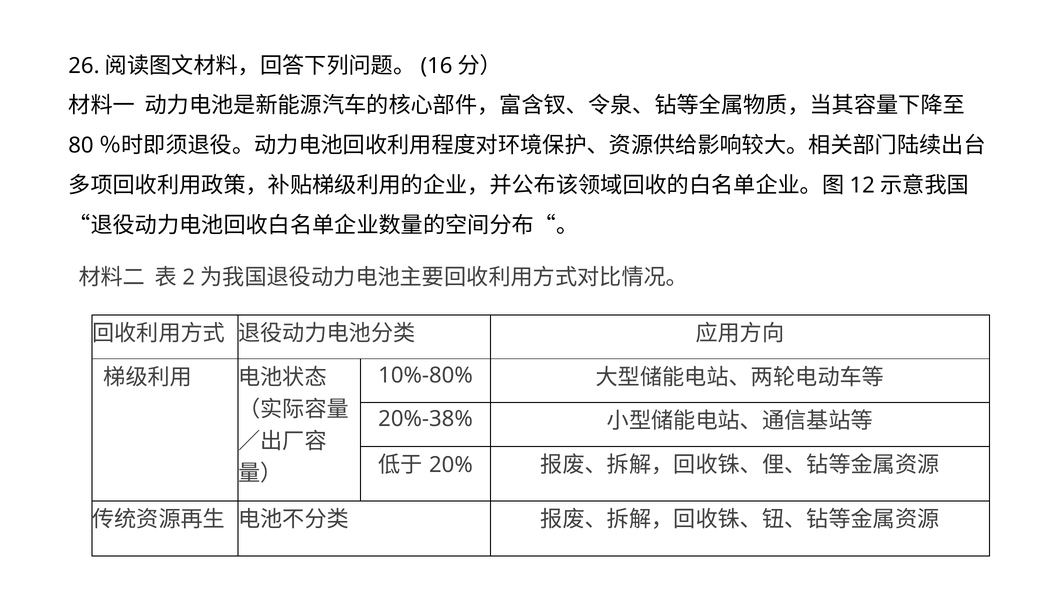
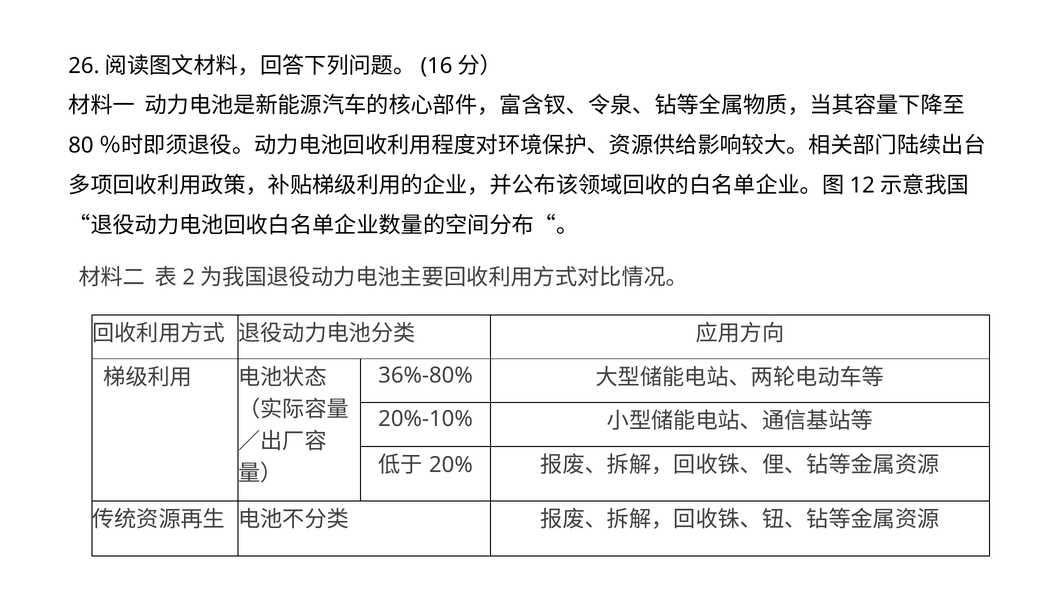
10%-80%: 10%-80% -> 36%-80%
20%-38%: 20%-38% -> 20%-10%
